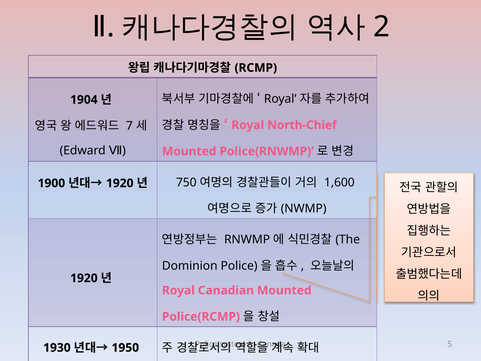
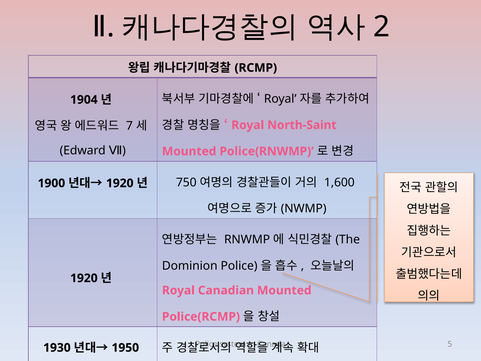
North-Chief: North-Chief -> North-Saint
